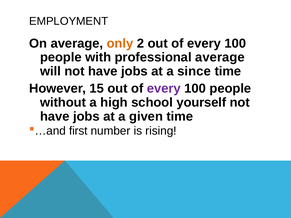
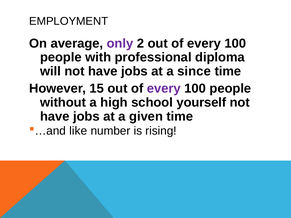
only colour: orange -> purple
professional average: average -> diploma
first: first -> like
